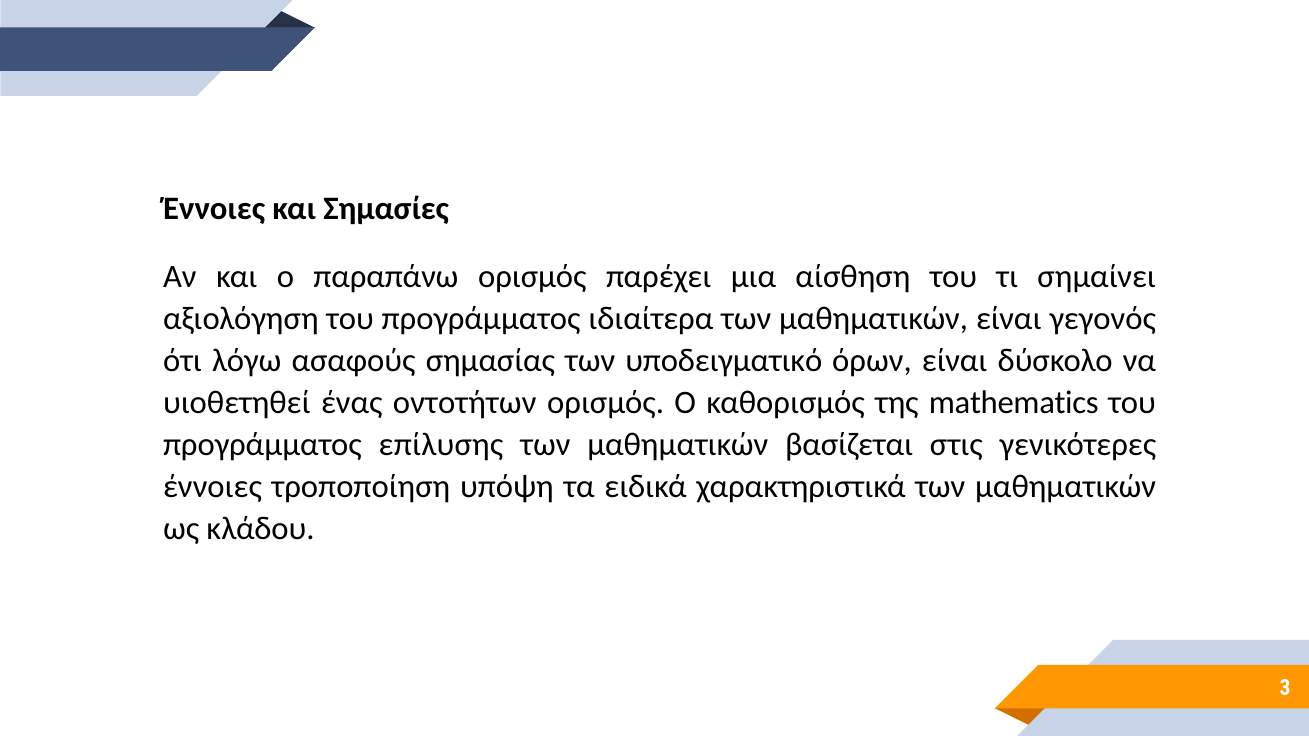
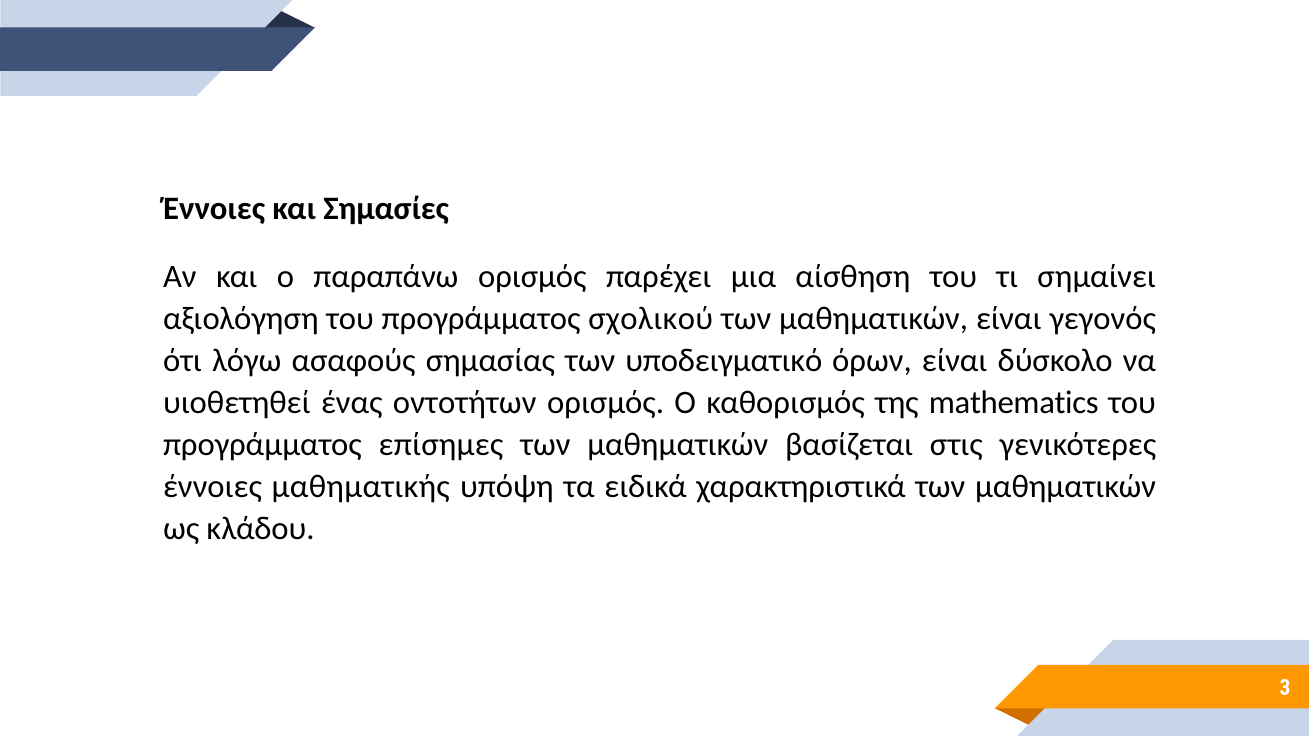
ιδιαίτερα: ιδιαίτερα -> σχολικού
επίλυσης: επίλυσης -> επίσημες
τροποποίηση: τροποποίηση -> μαθηματικής
